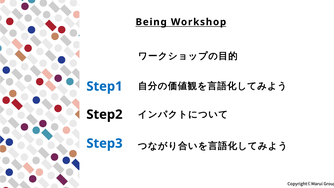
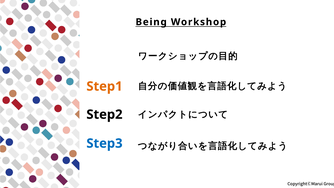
Step1 colour: blue -> orange
